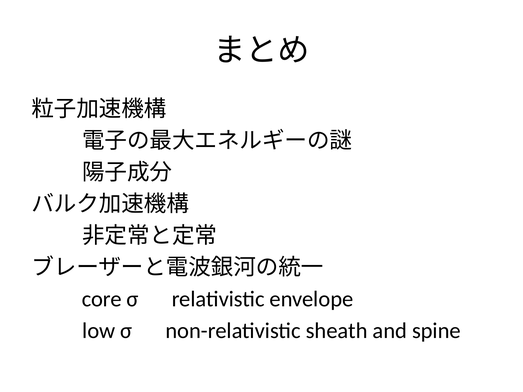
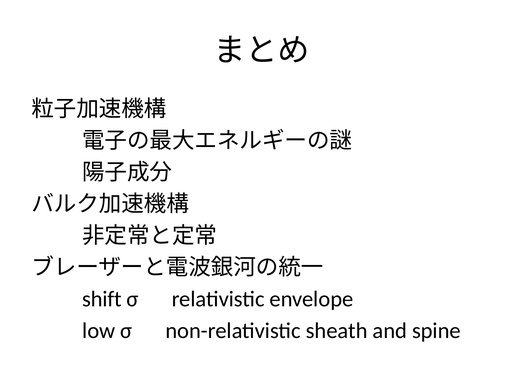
core: core -> shift
